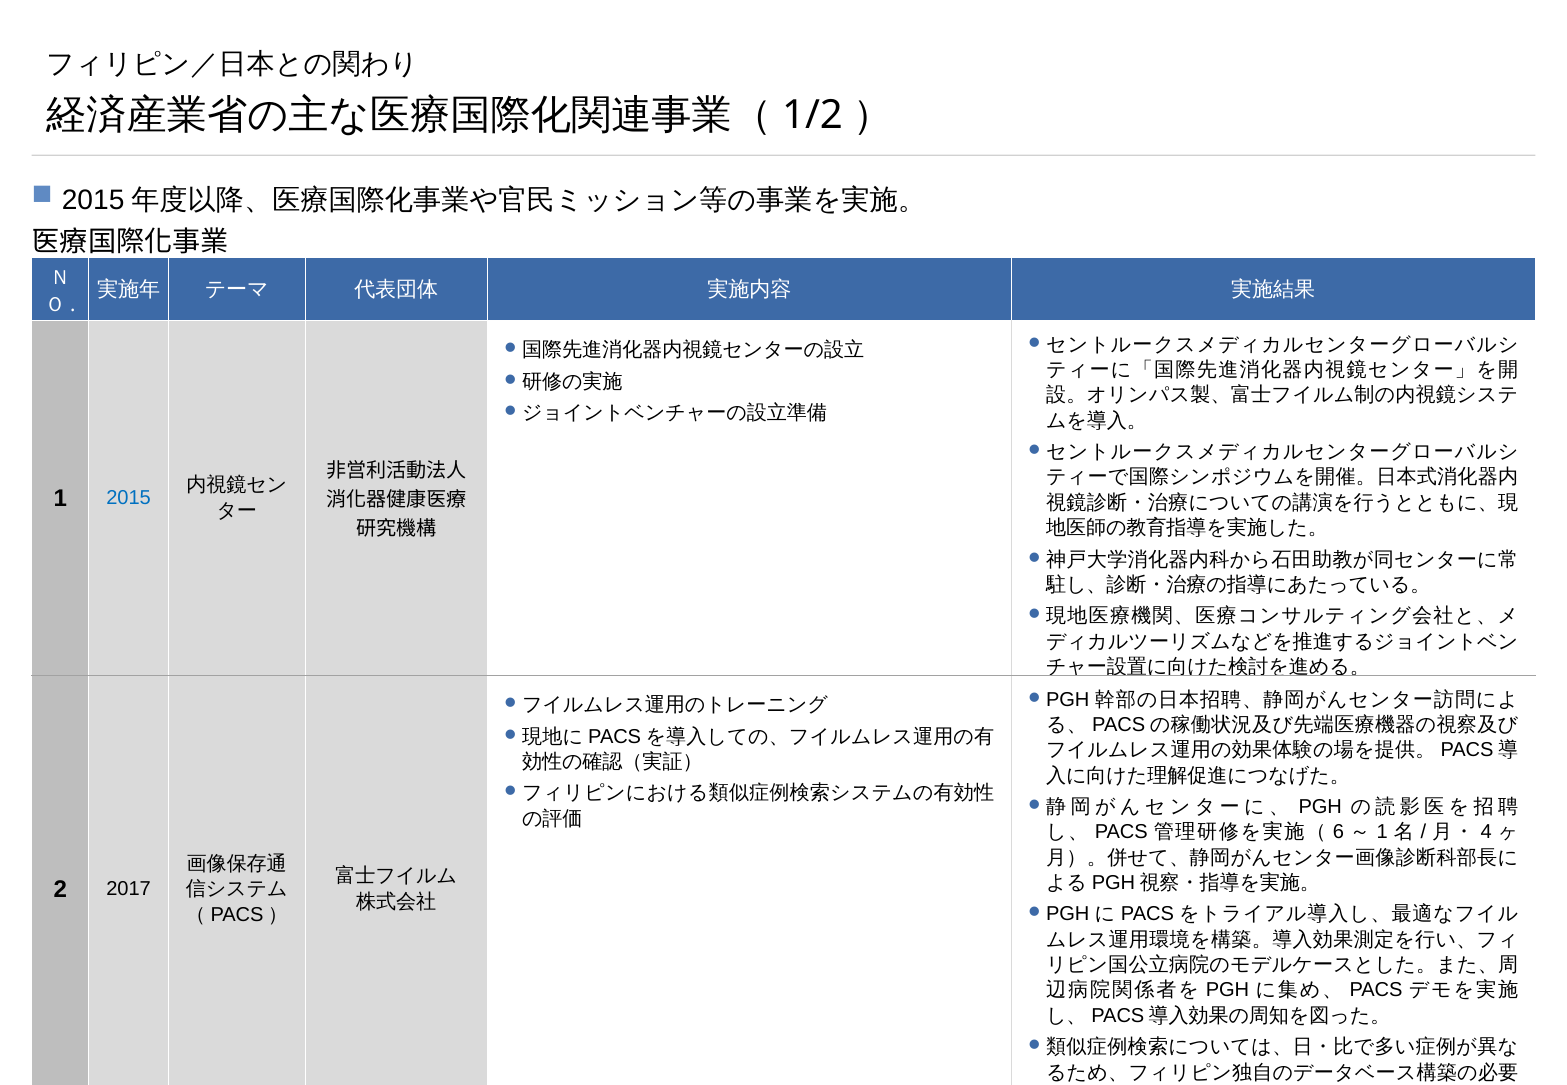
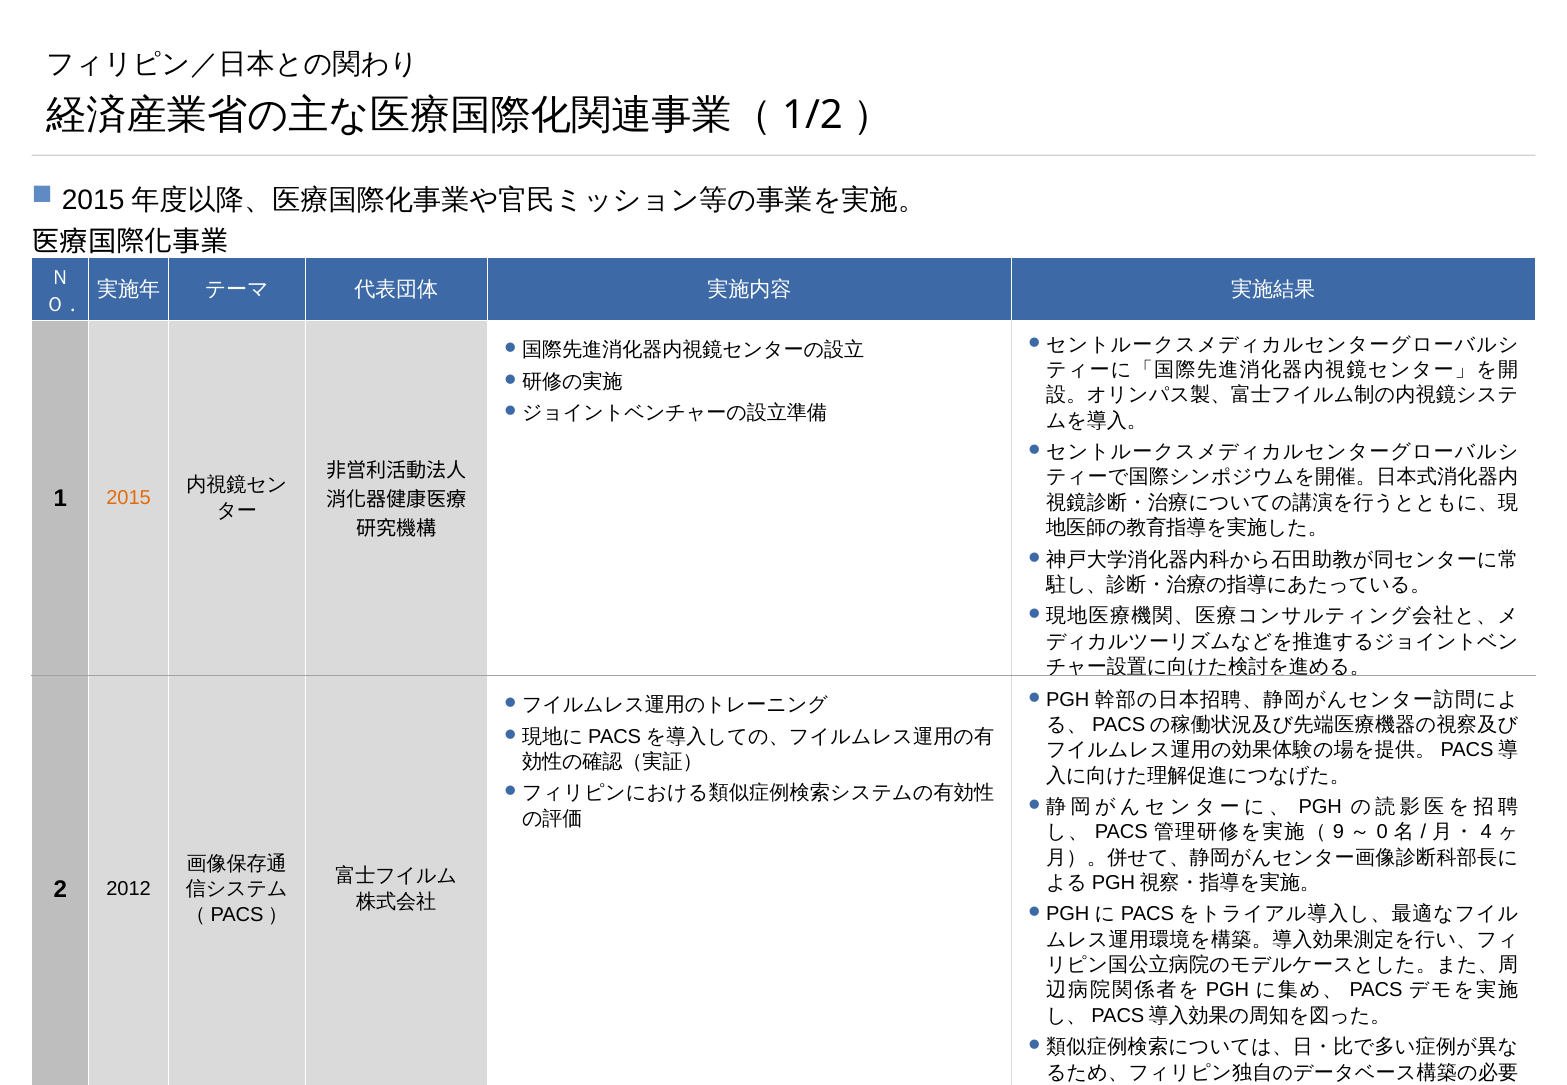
2015 colour: blue -> orange
6: 6 -> 9
1 at (1382, 832): 1 -> 0
2017: 2017 -> 2012
